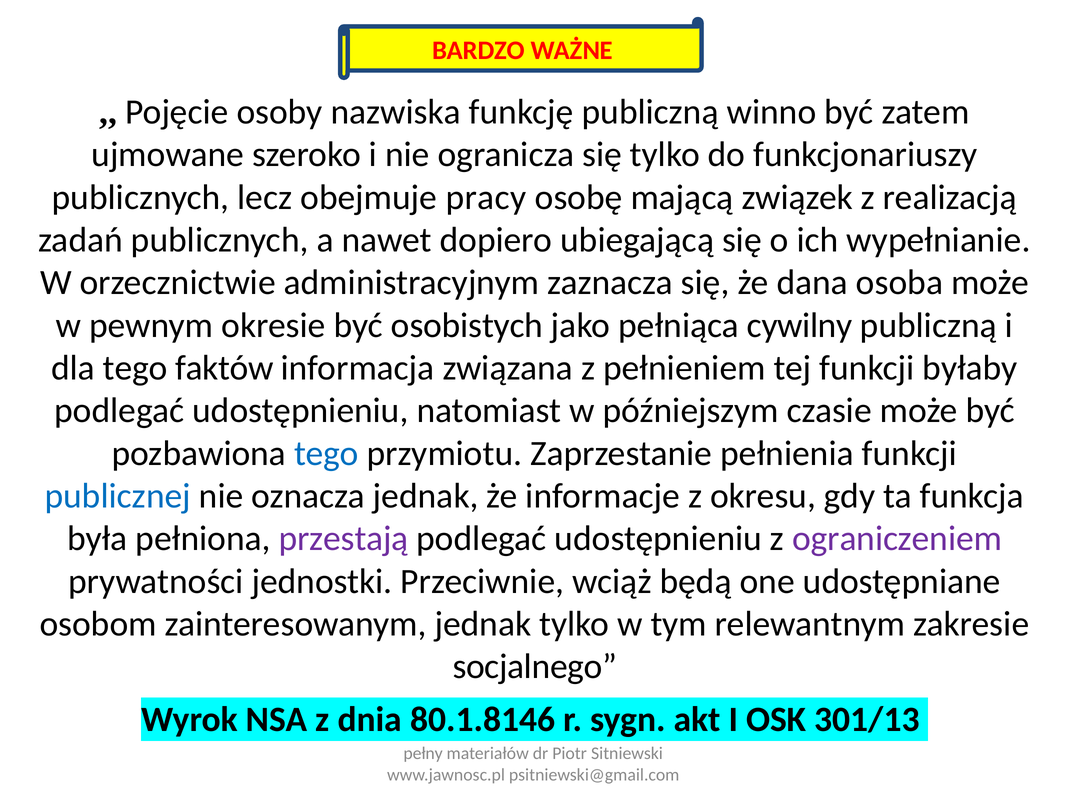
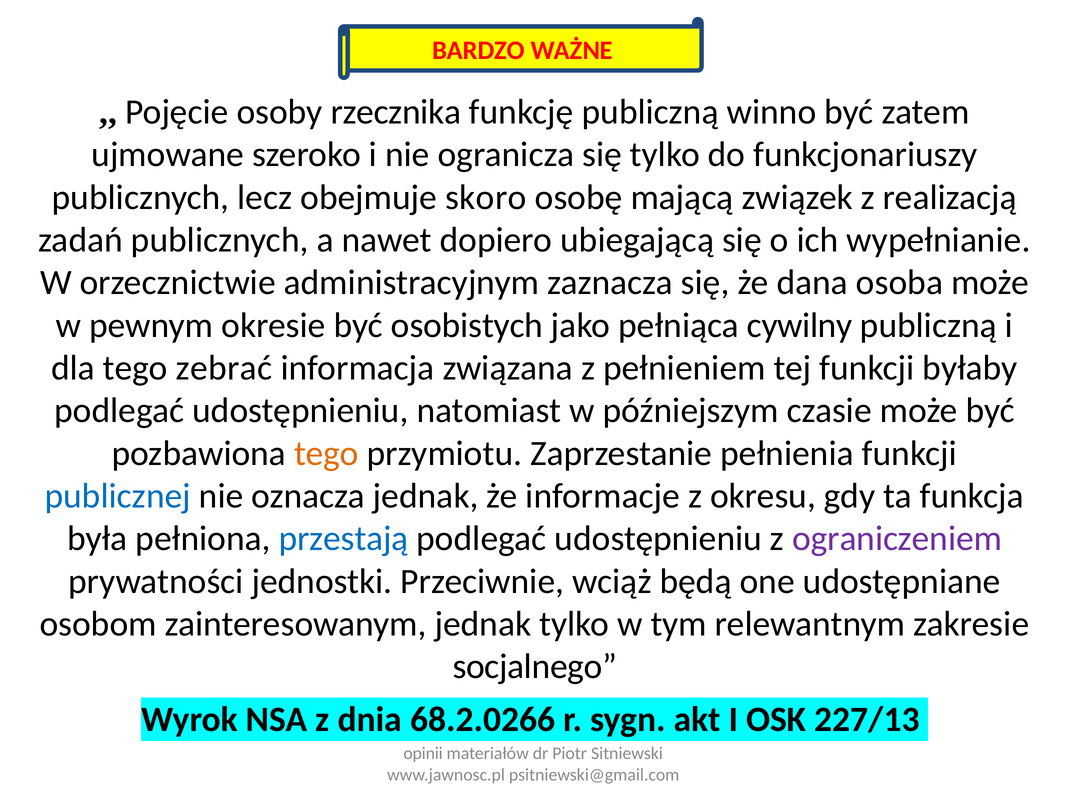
nazwiska: nazwiska -> rzecznika
pracy: pracy -> skoro
faktów: faktów -> zebrać
tego at (326, 454) colour: blue -> orange
przestają colour: purple -> blue
80.1.8146: 80.1.8146 -> 68.2.0266
301/13: 301/13 -> 227/13
pełny: pełny -> opinii
